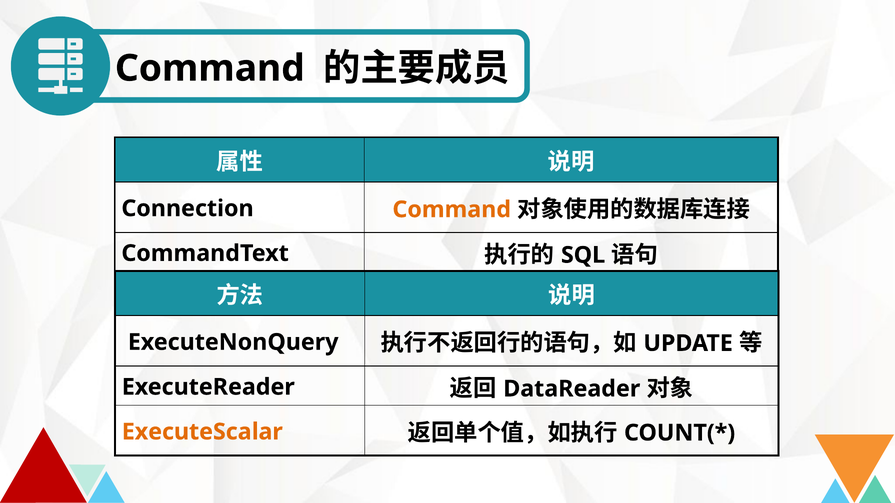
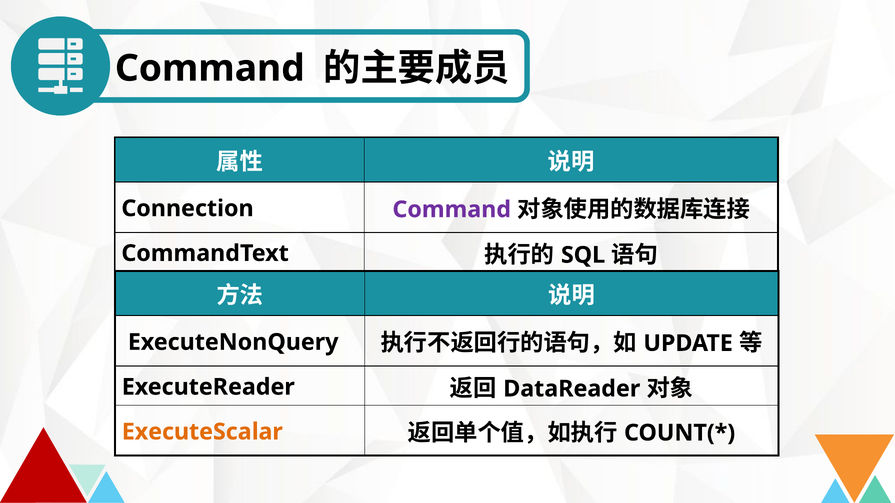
Command at (452, 210) colour: orange -> purple
